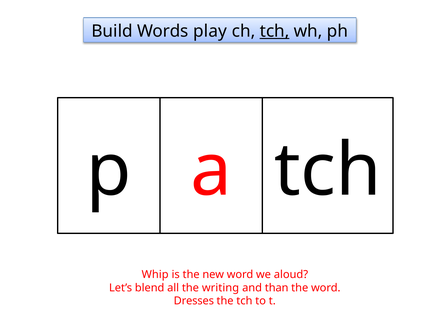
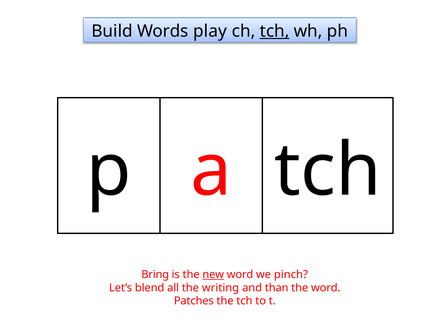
Whip: Whip -> Bring
new underline: none -> present
aloud: aloud -> pinch
Dresses: Dresses -> Patches
